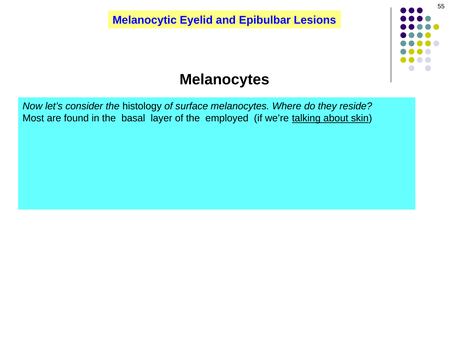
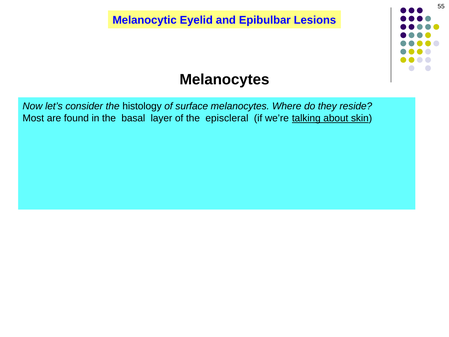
the employed: employed -> episcleral
